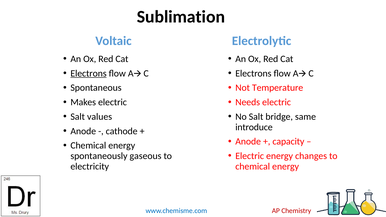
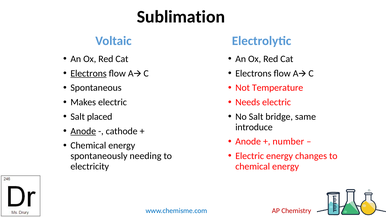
values: values -> placed
Anode at (83, 131) underline: none -> present
capacity: capacity -> number
gaseous: gaseous -> needing
